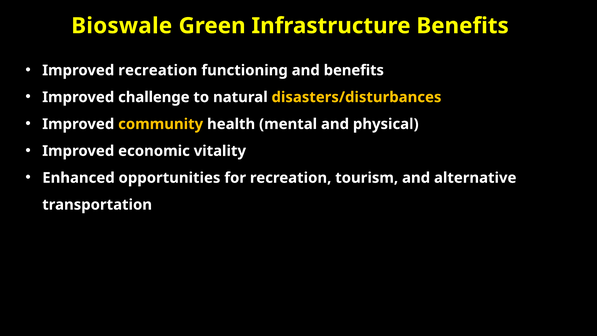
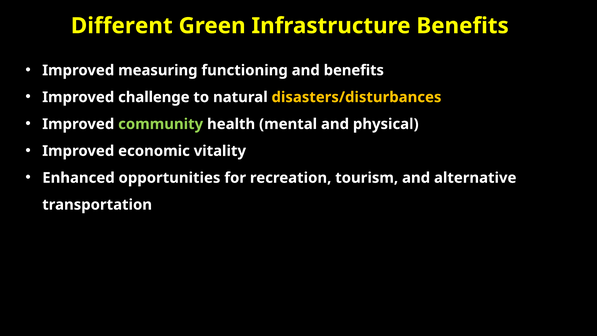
Bioswale: Bioswale -> Different
Improved recreation: recreation -> measuring
community colour: yellow -> light green
